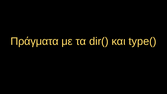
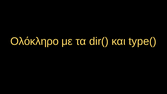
Πράγματα: Πράγματα -> Ολόκληρο
